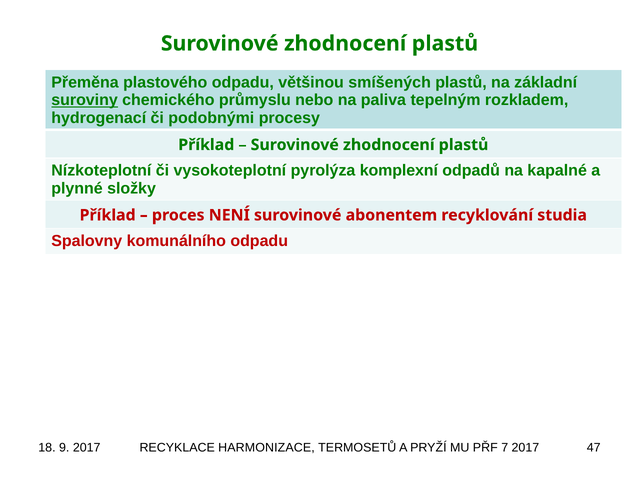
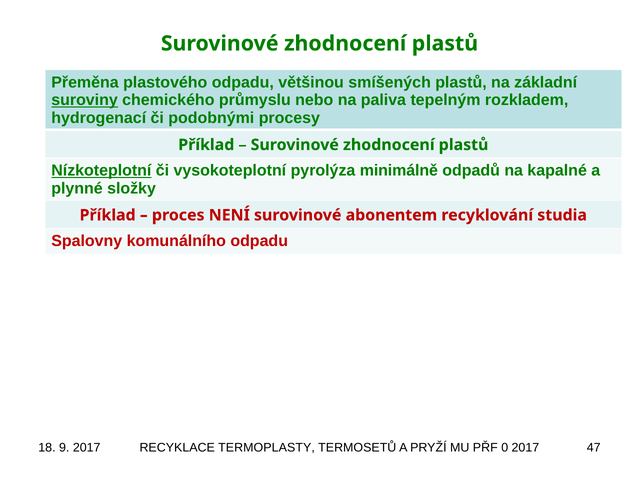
Nízkoteplotní underline: none -> present
komplexní: komplexní -> minimálně
HARMONIZACE: HARMONIZACE -> TERMOPLASTY
7: 7 -> 0
